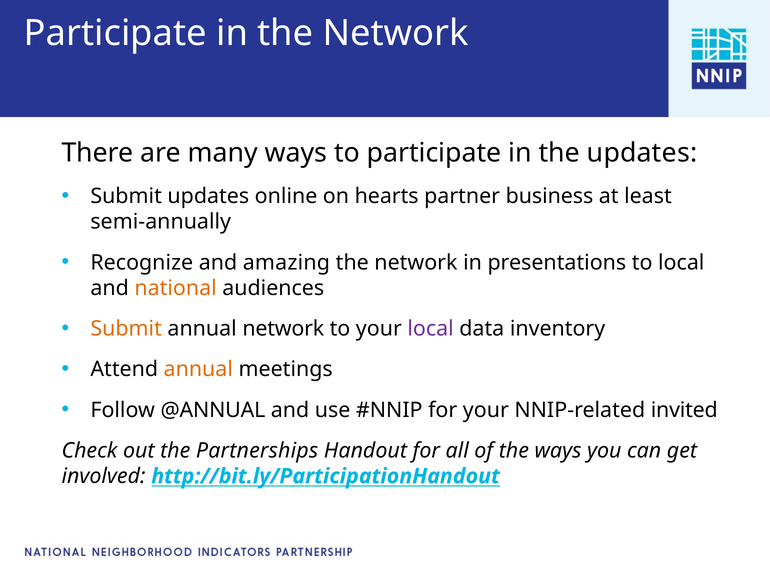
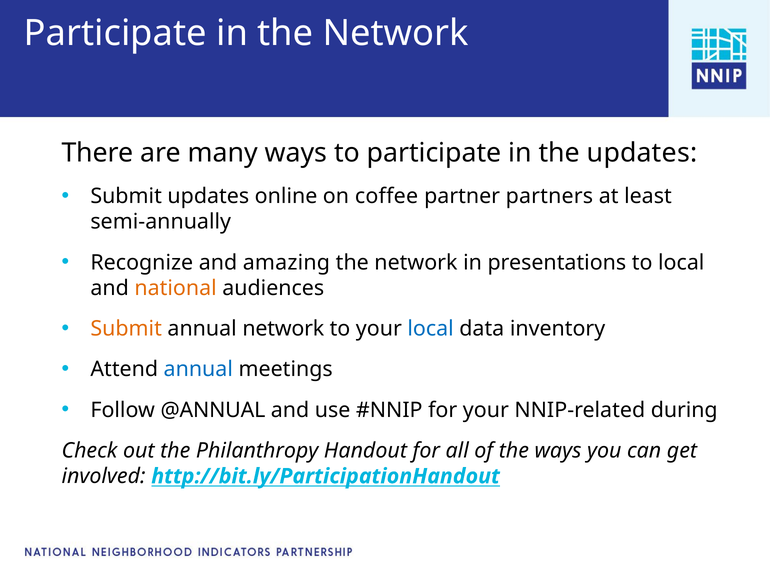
hearts: hearts -> coffee
business: business -> partners
local at (431, 329) colour: purple -> blue
annual at (198, 370) colour: orange -> blue
invited: invited -> during
Partnerships: Partnerships -> Philanthropy
